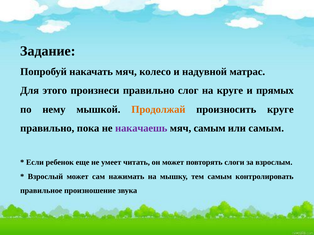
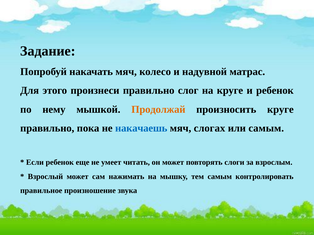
и прямых: прямых -> ребенок
накачаешь colour: purple -> blue
мяч самым: самым -> слогах
